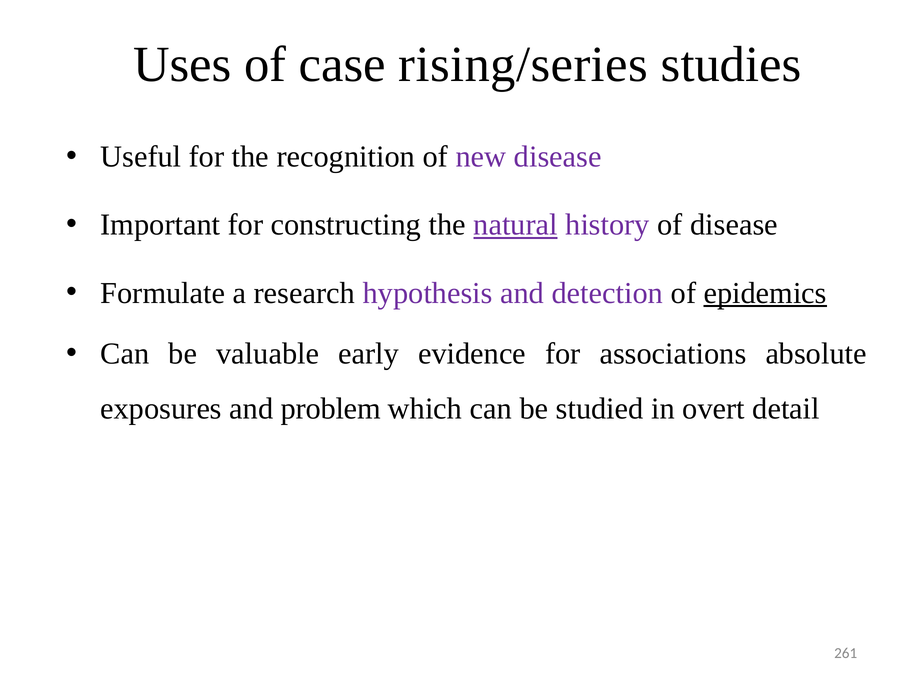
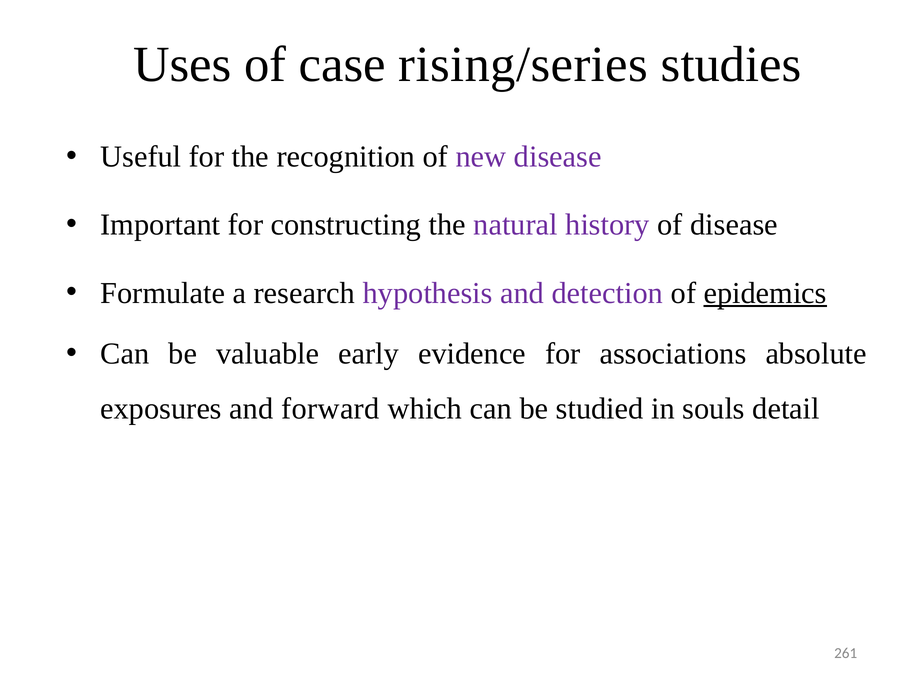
natural underline: present -> none
problem: problem -> forward
overt: overt -> souls
